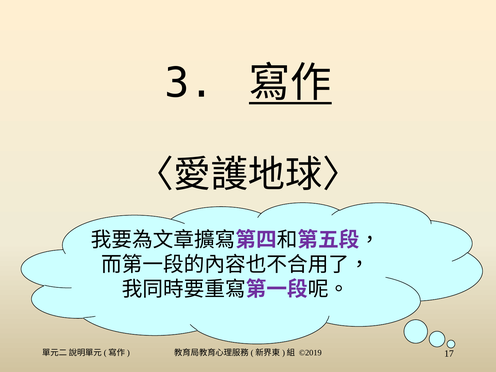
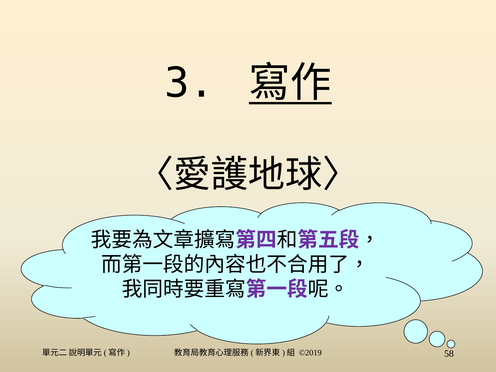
17: 17 -> 58
